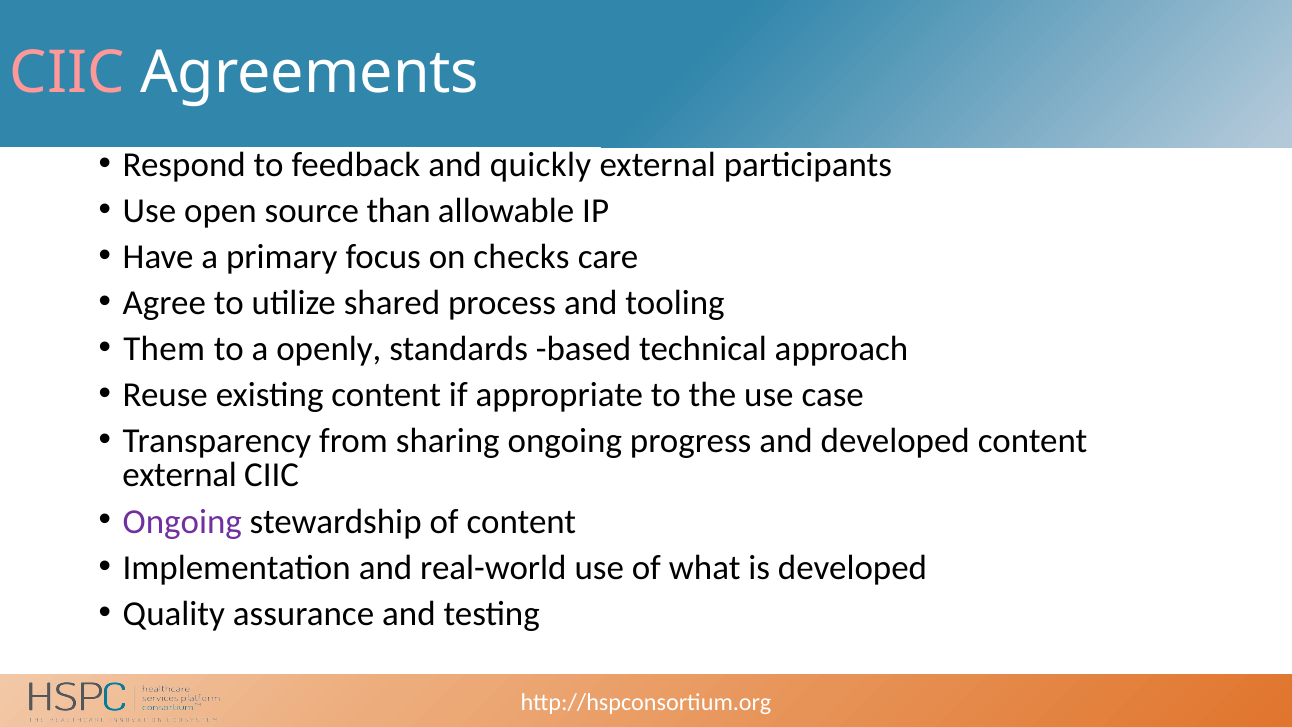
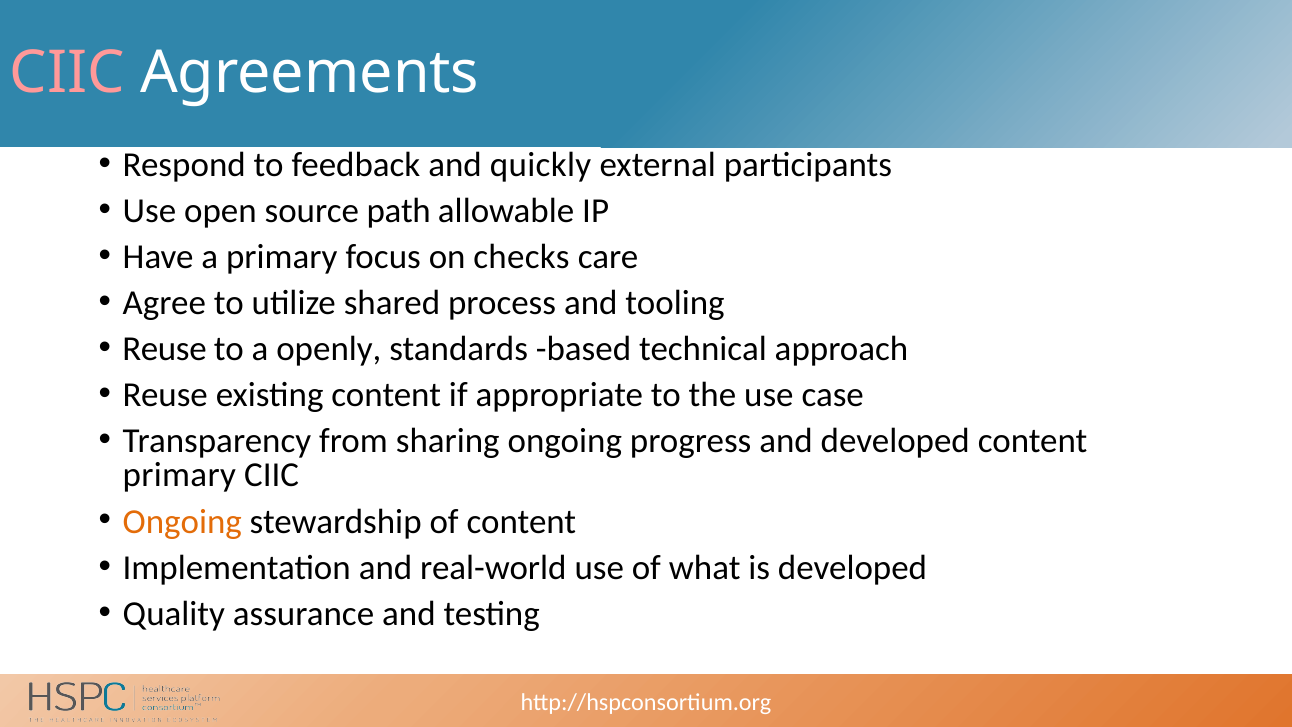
than: than -> path
Them at (164, 349): Them -> Reuse
external at (180, 475): external -> primary
Ongoing at (182, 521) colour: purple -> orange
